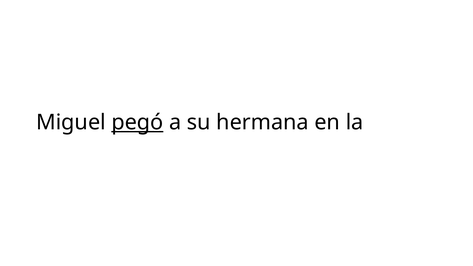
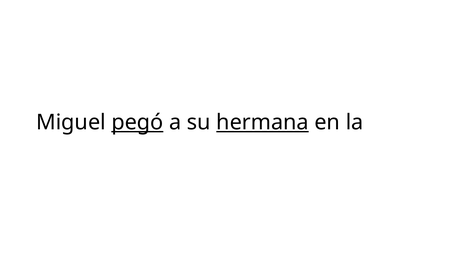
hermana underline: none -> present
